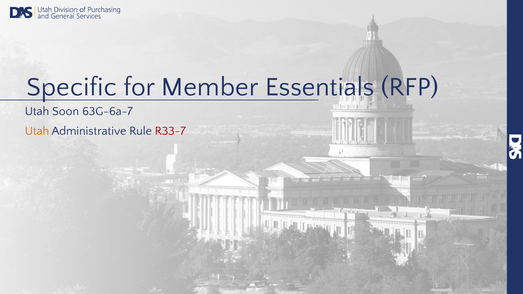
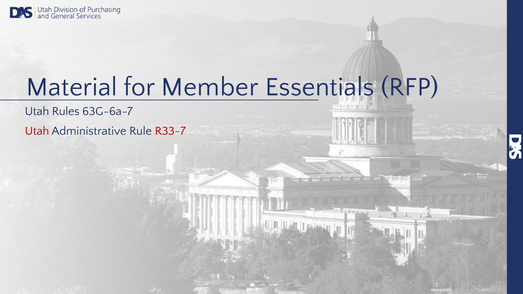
Specific: Specific -> Material
Soon: Soon -> Rules
Utah at (37, 131) colour: orange -> red
